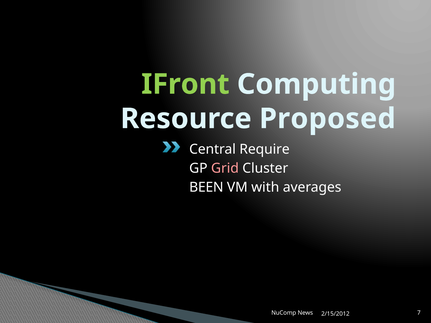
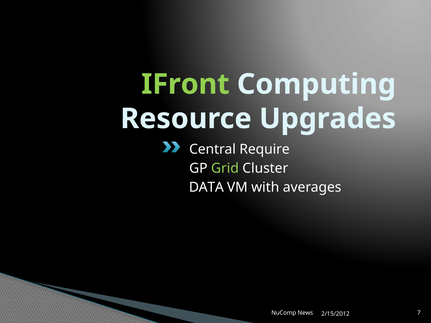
Proposed: Proposed -> Upgrades
Grid colour: pink -> light green
BEEN: BEEN -> DATA
